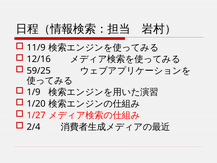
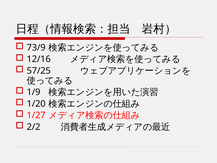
11/9: 11/9 -> 73/9
59/25: 59/25 -> 57/25
2/4: 2/4 -> 2/2
